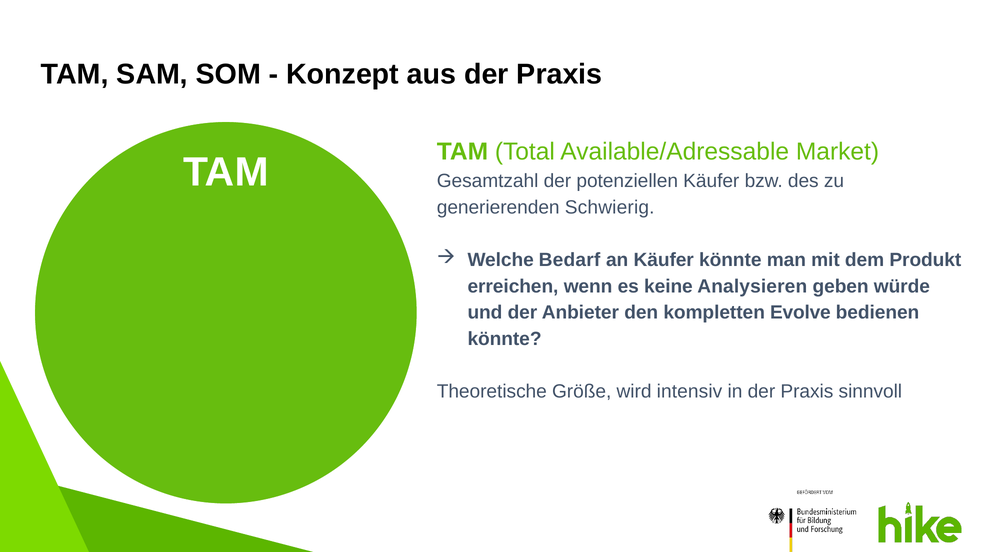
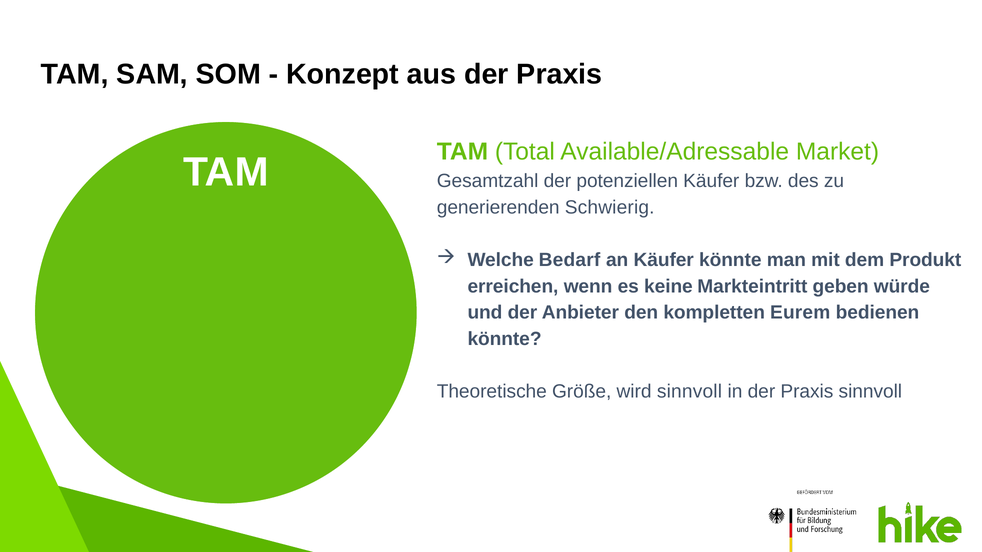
Analysieren: Analysieren -> Markteintritt
Evolve: Evolve -> Eurem
wird intensiv: intensiv -> sinnvoll
